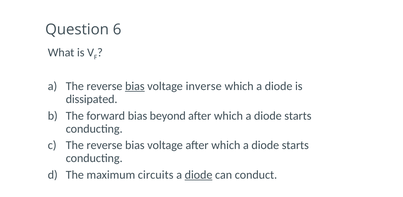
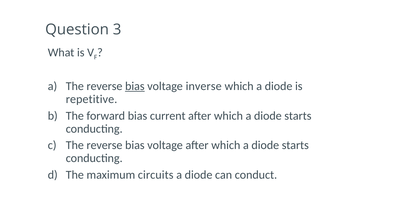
6: 6 -> 3
dissipated: dissipated -> repetitive
beyond: beyond -> current
diode at (199, 175) underline: present -> none
